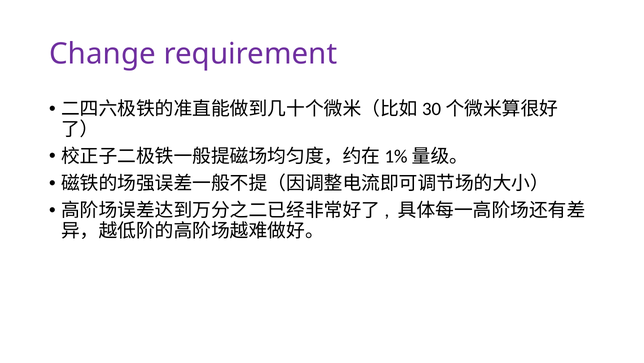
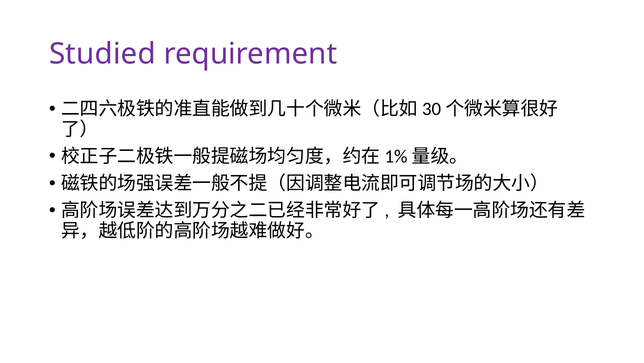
Change: Change -> Studied
